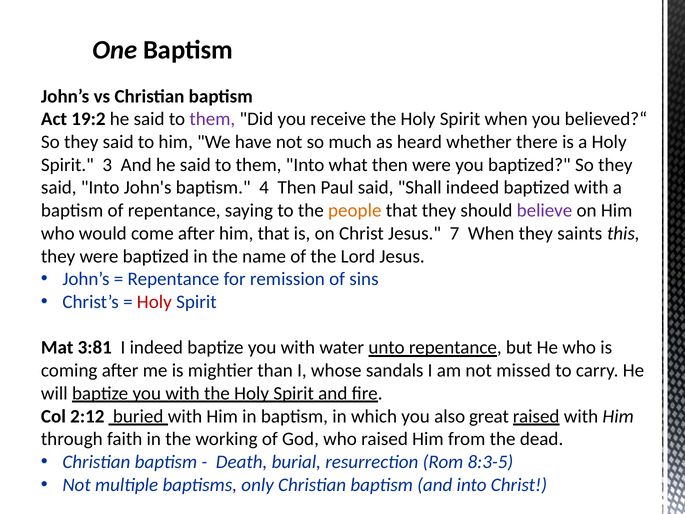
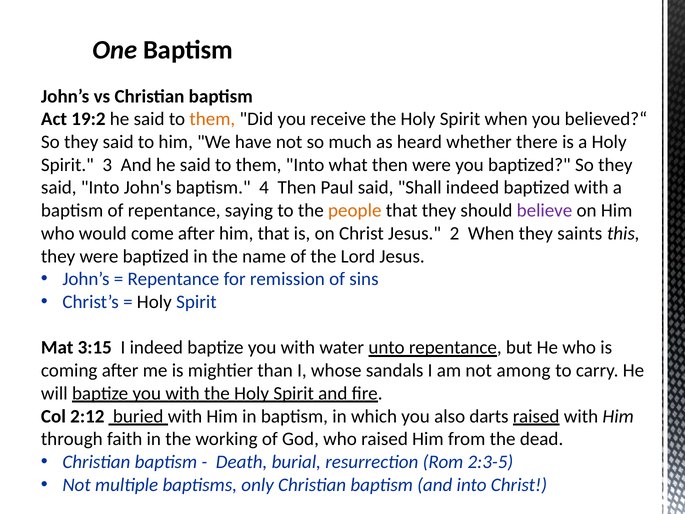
them at (212, 119) colour: purple -> orange
7: 7 -> 2
Holy at (154, 302) colour: red -> black
3:81: 3:81 -> 3:15
missed: missed -> among
great: great -> darts
8:3-5: 8:3-5 -> 2:3-5
